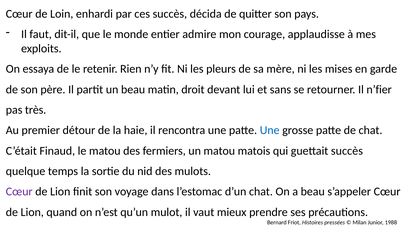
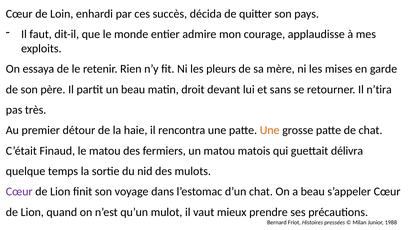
n’fier: n’fier -> n’tira
Une at (270, 130) colour: blue -> orange
guettait succès: succès -> délivra
